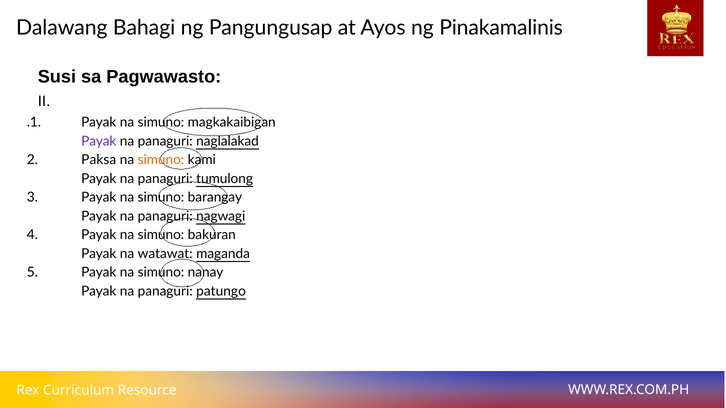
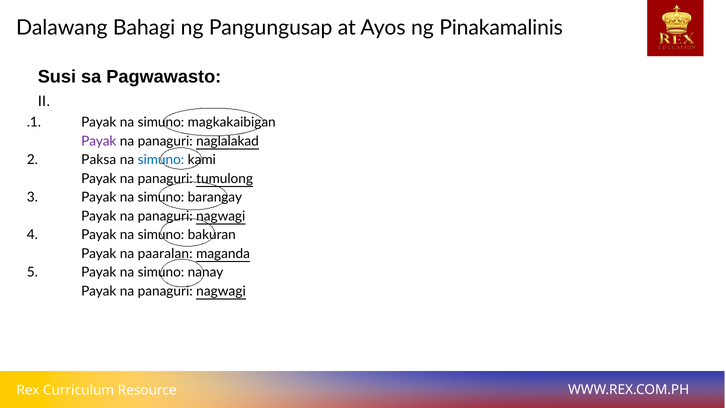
simuno at (161, 160) colour: orange -> blue
watawat: watawat -> paaralan
patungo at (221, 291): patungo -> nagwagi
